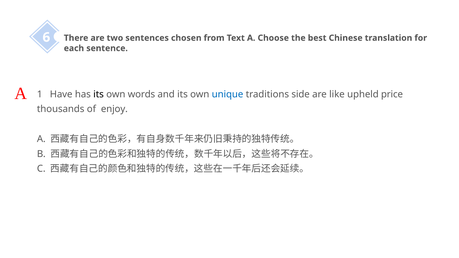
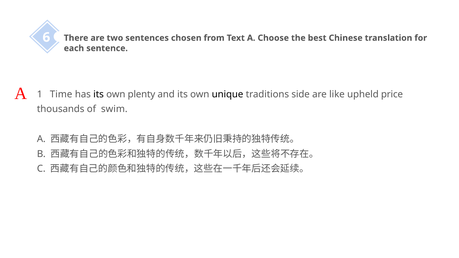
Have: Have -> Time
words: words -> plenty
unique colour: blue -> black
enjoy: enjoy -> swim
